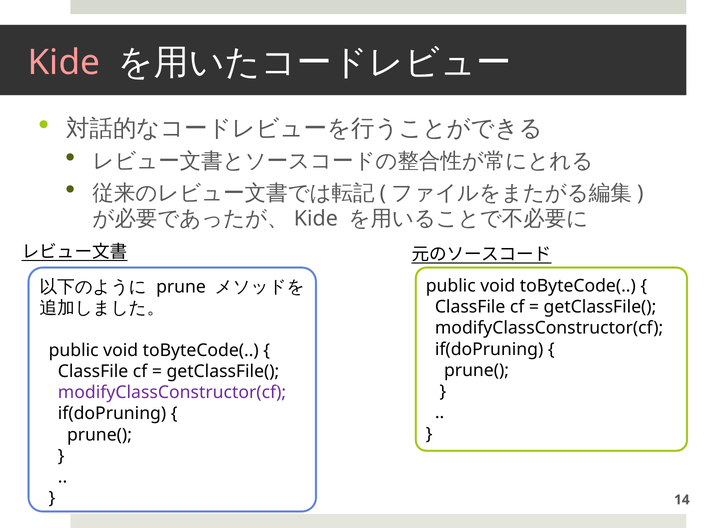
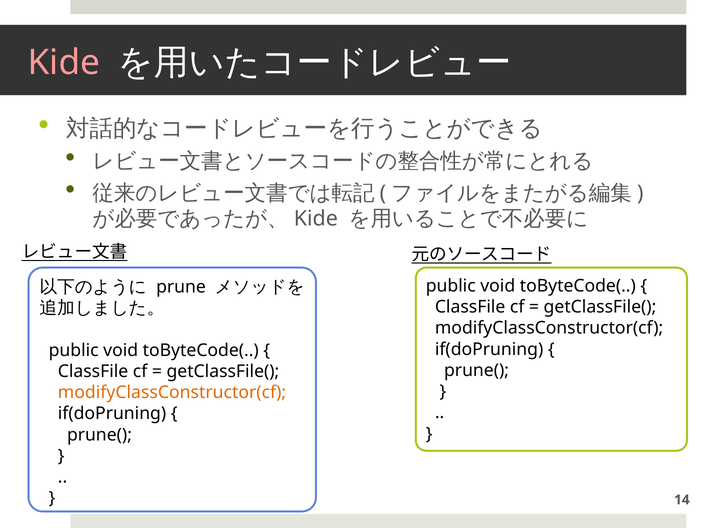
modifyClassConstructor(cf at (172, 393) colour: purple -> orange
